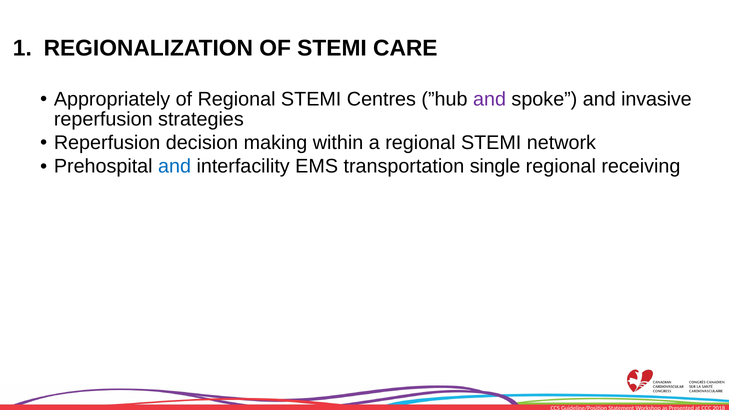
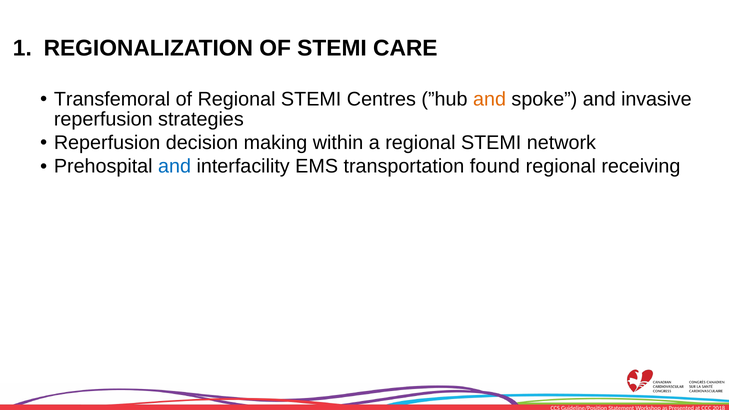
Appropriately: Appropriately -> Transfemoral
and at (490, 99) colour: purple -> orange
single: single -> found
